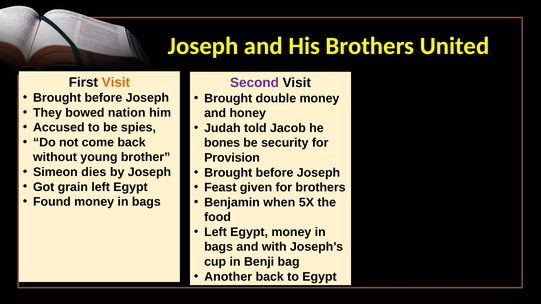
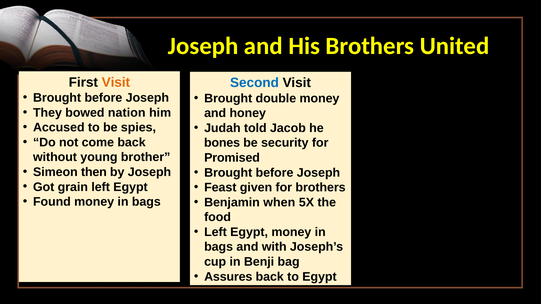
Second colour: purple -> blue
Provision: Provision -> Promised
dies: dies -> then
Another: Another -> Assures
